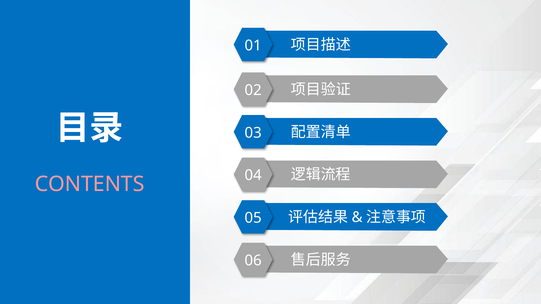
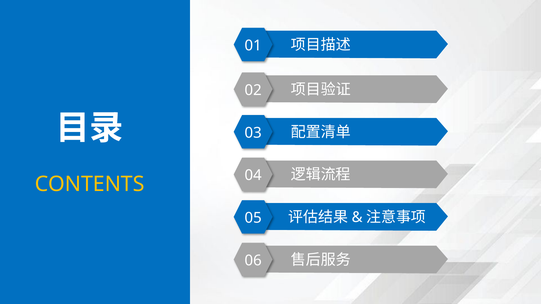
CONTENTS colour: pink -> yellow
